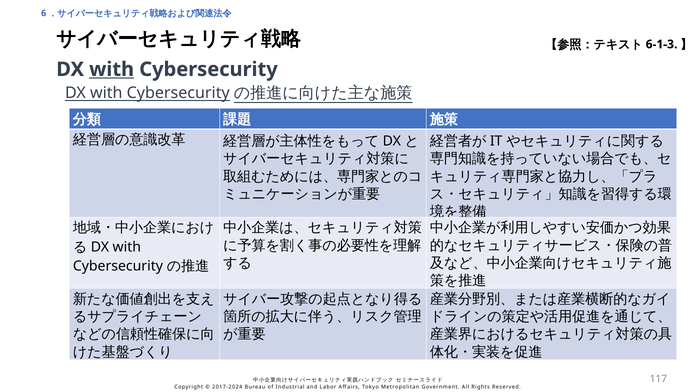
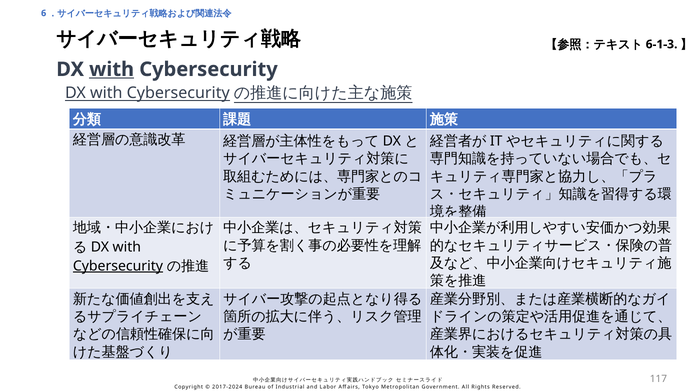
Cybersecurity at (118, 266) underline: none -> present
